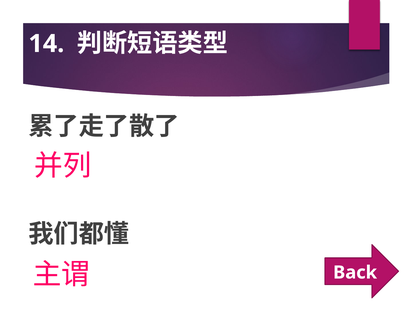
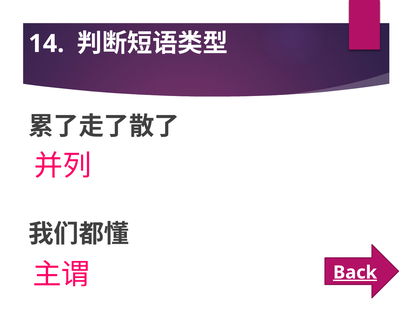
Back underline: none -> present
